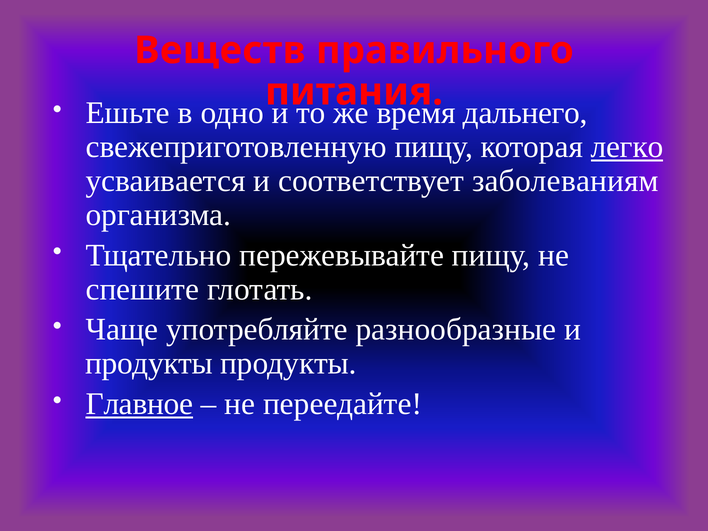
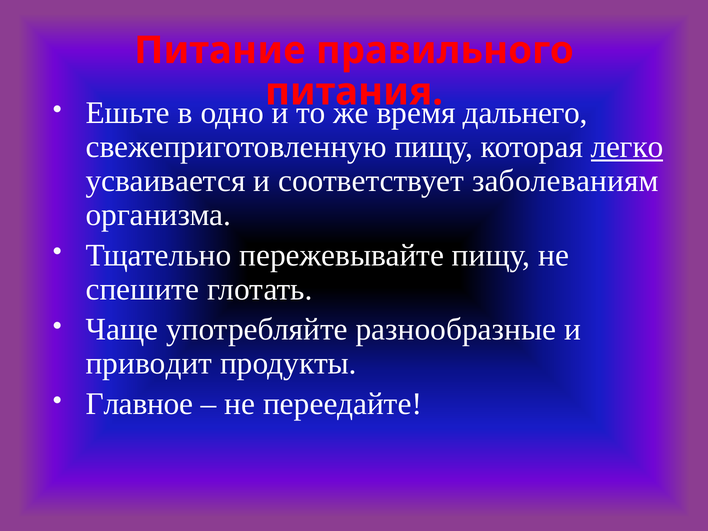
Веществ: Веществ -> Питание
продукты at (149, 364): продукты -> приводит
Главное underline: present -> none
